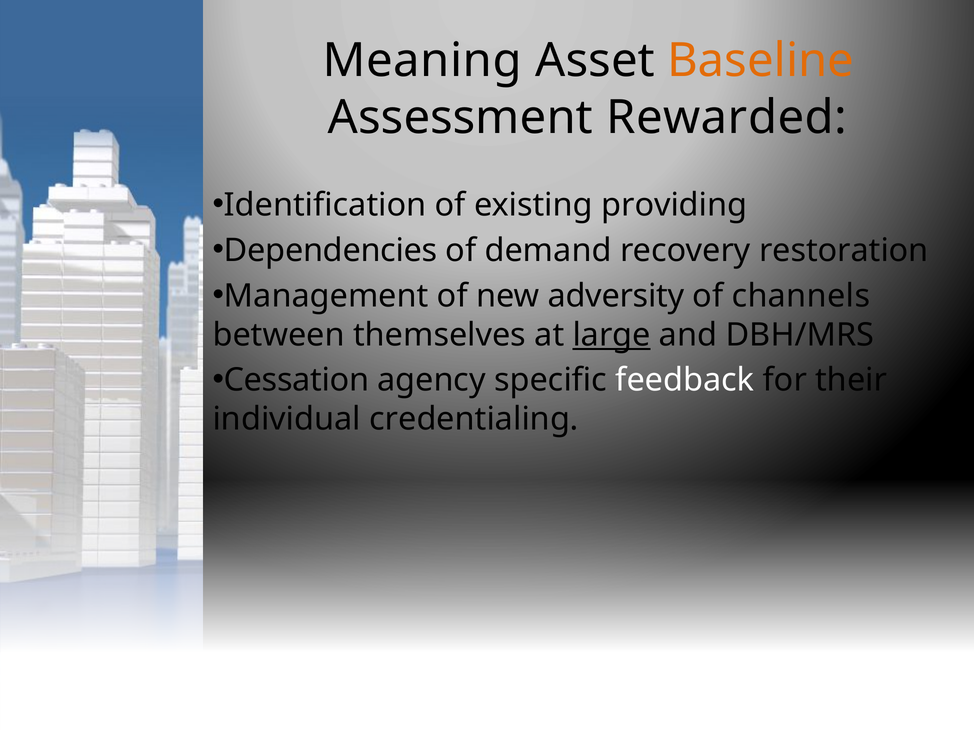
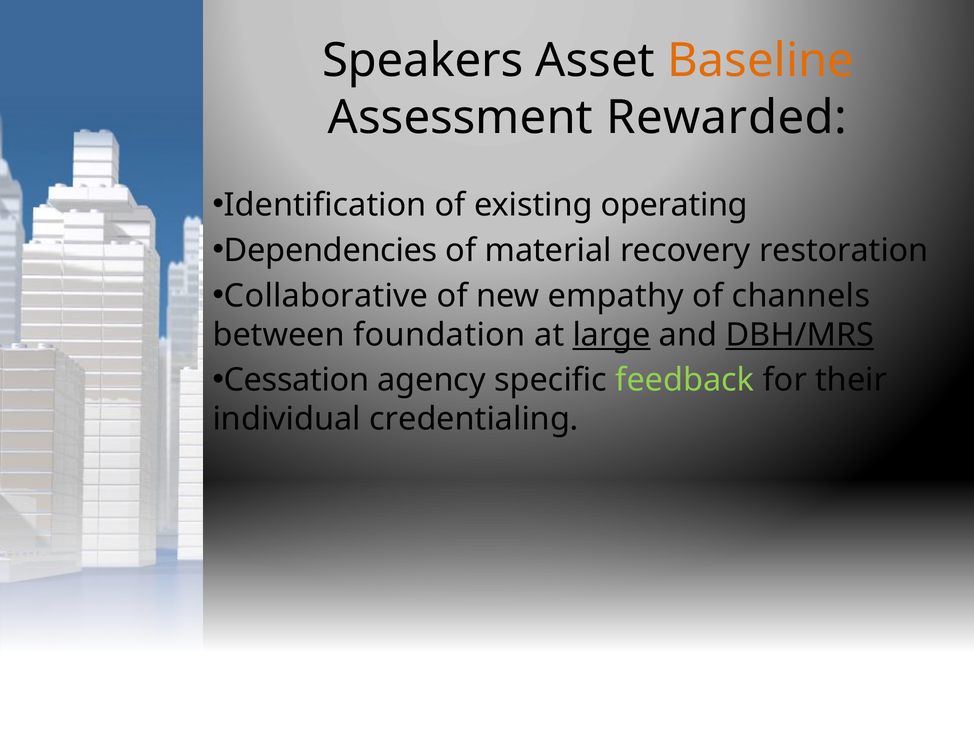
Meaning: Meaning -> Speakers
providing: providing -> operating
demand: demand -> material
Management: Management -> Collaborative
adversity: adversity -> empathy
themselves: themselves -> foundation
DBH/MRS underline: none -> present
feedback colour: white -> light green
